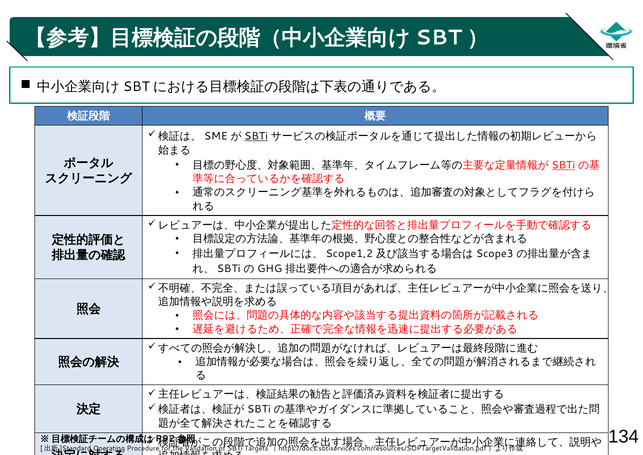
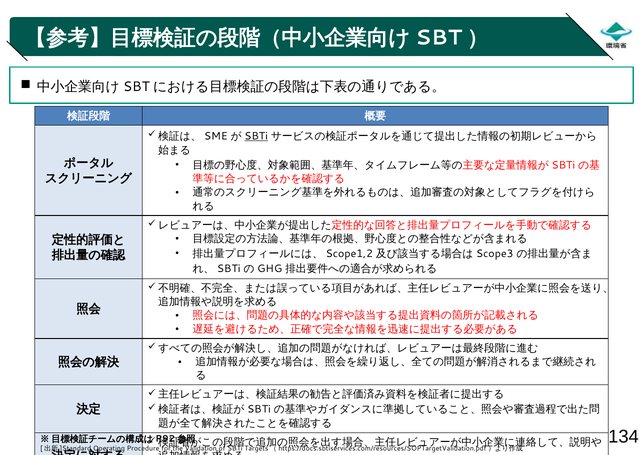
SBTi at (563, 165) underline: present -> none
